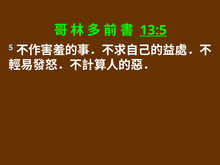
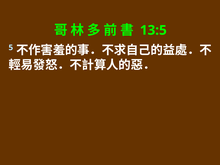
13:5 underline: present -> none
